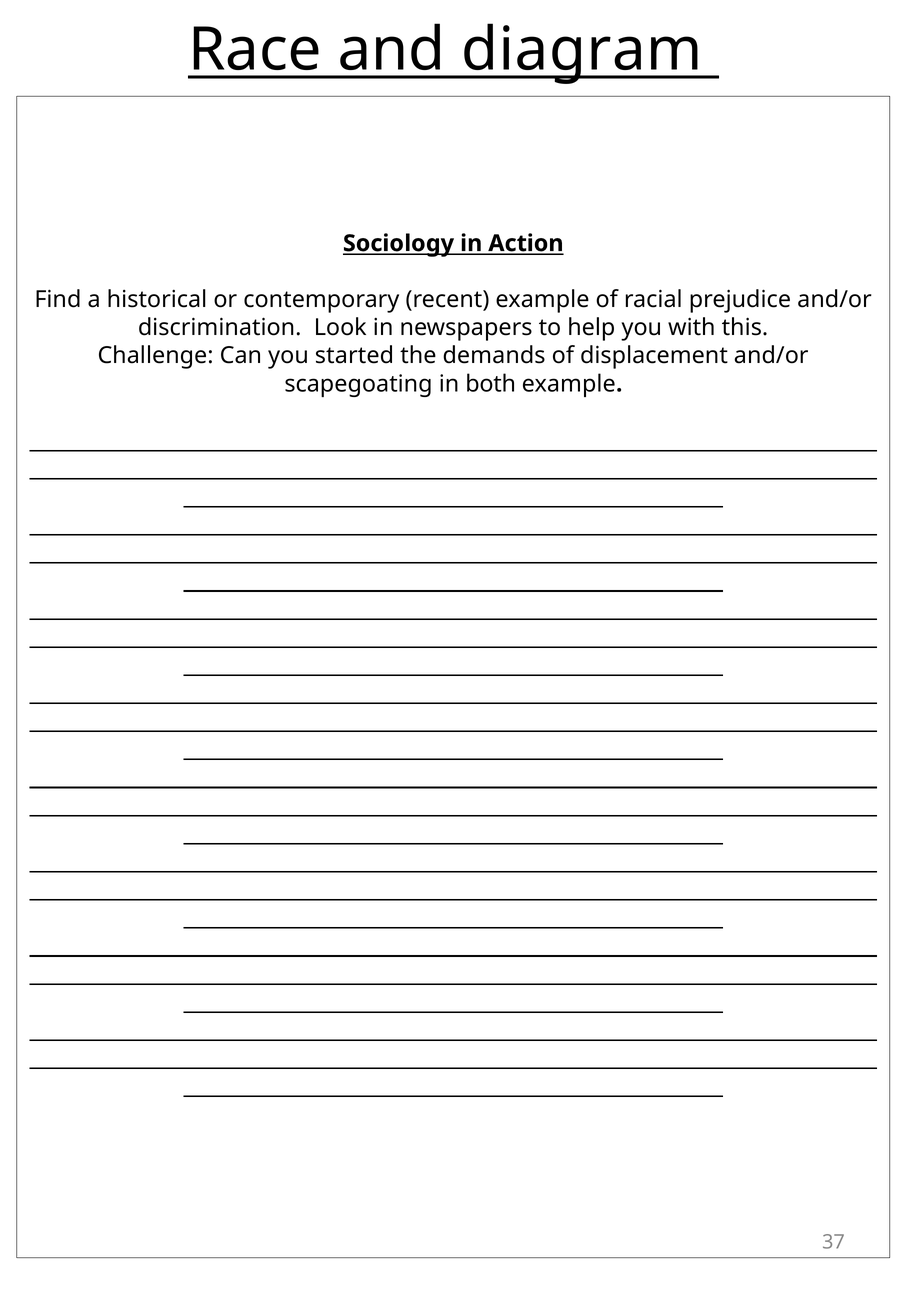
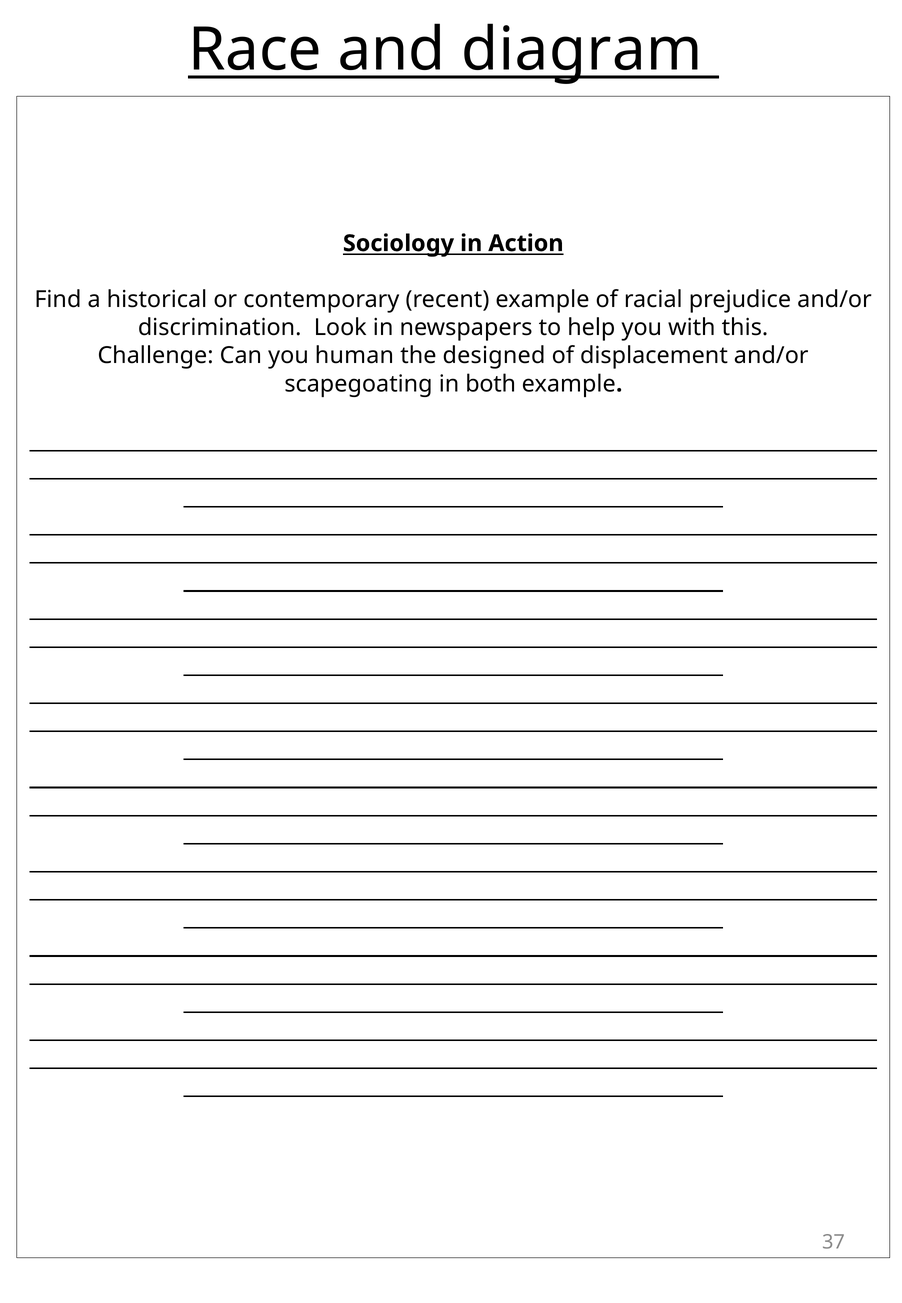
started: started -> human
demands: demands -> designed
